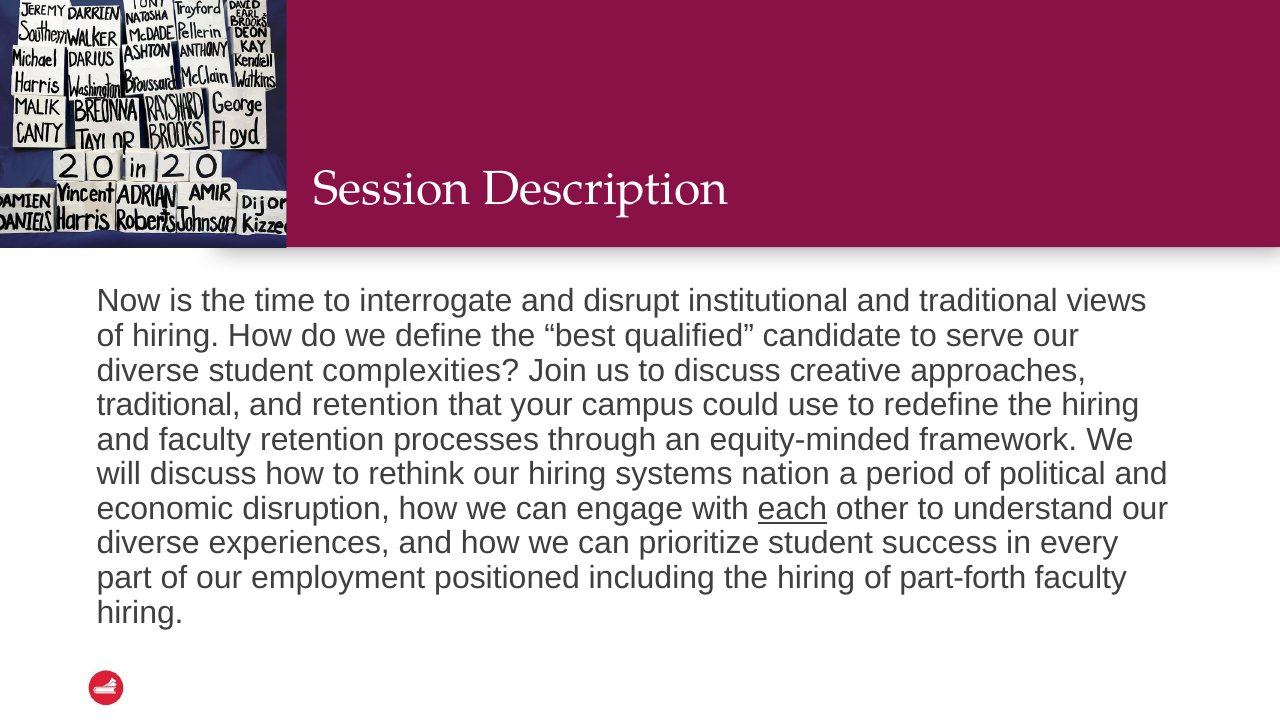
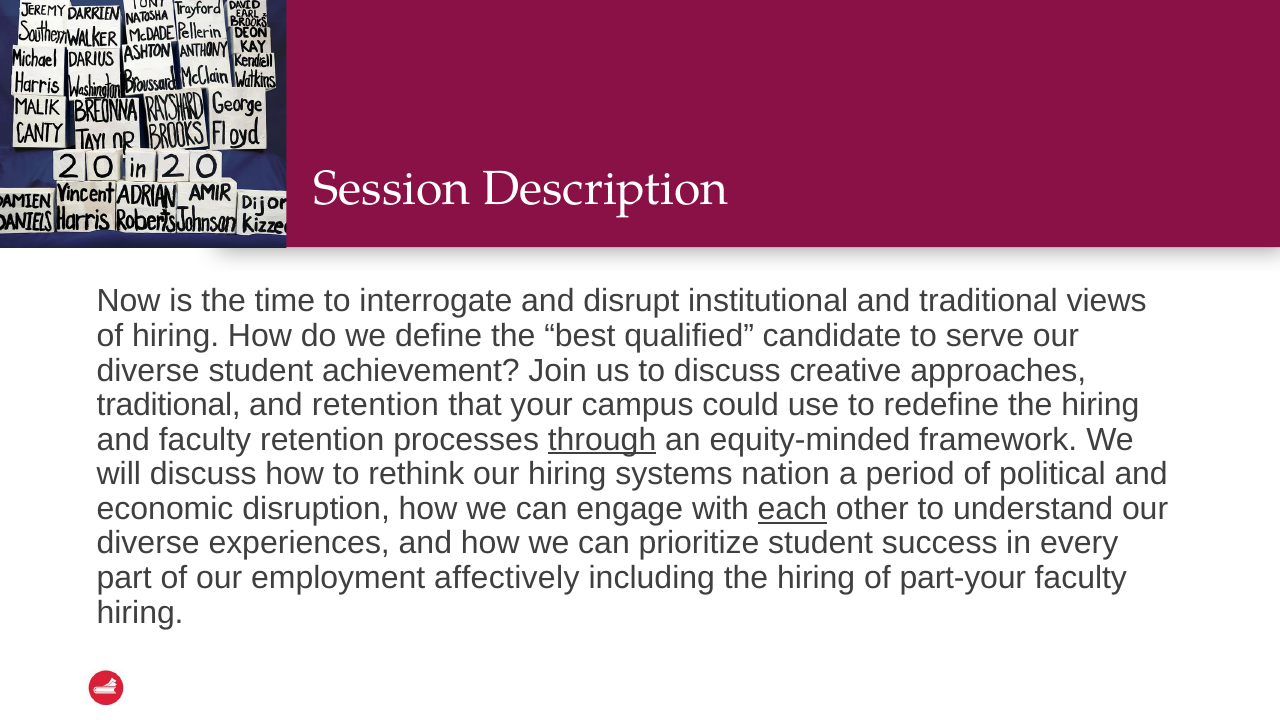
complexities: complexities -> achievement
through underline: none -> present
positioned: positioned -> affectively
part-forth: part-forth -> part-your
